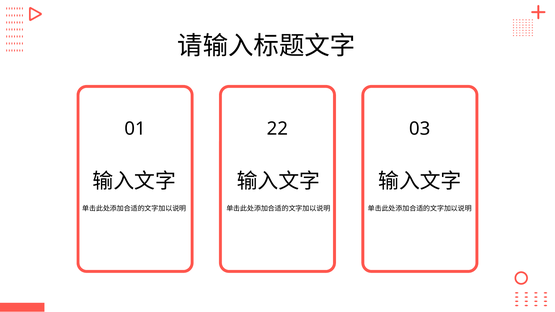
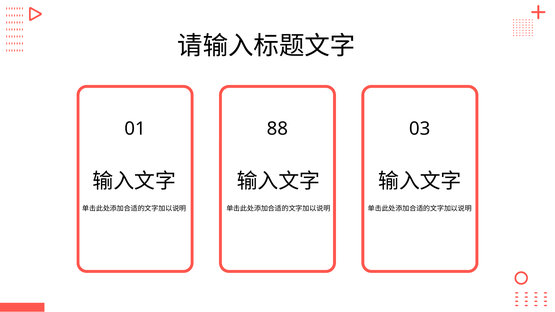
22: 22 -> 88
